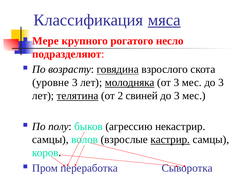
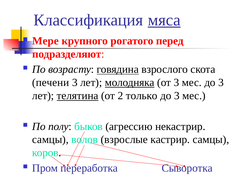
несло: несло -> перед
уровне: уровне -> печени
свиней: свиней -> только
кастрир underline: present -> none
